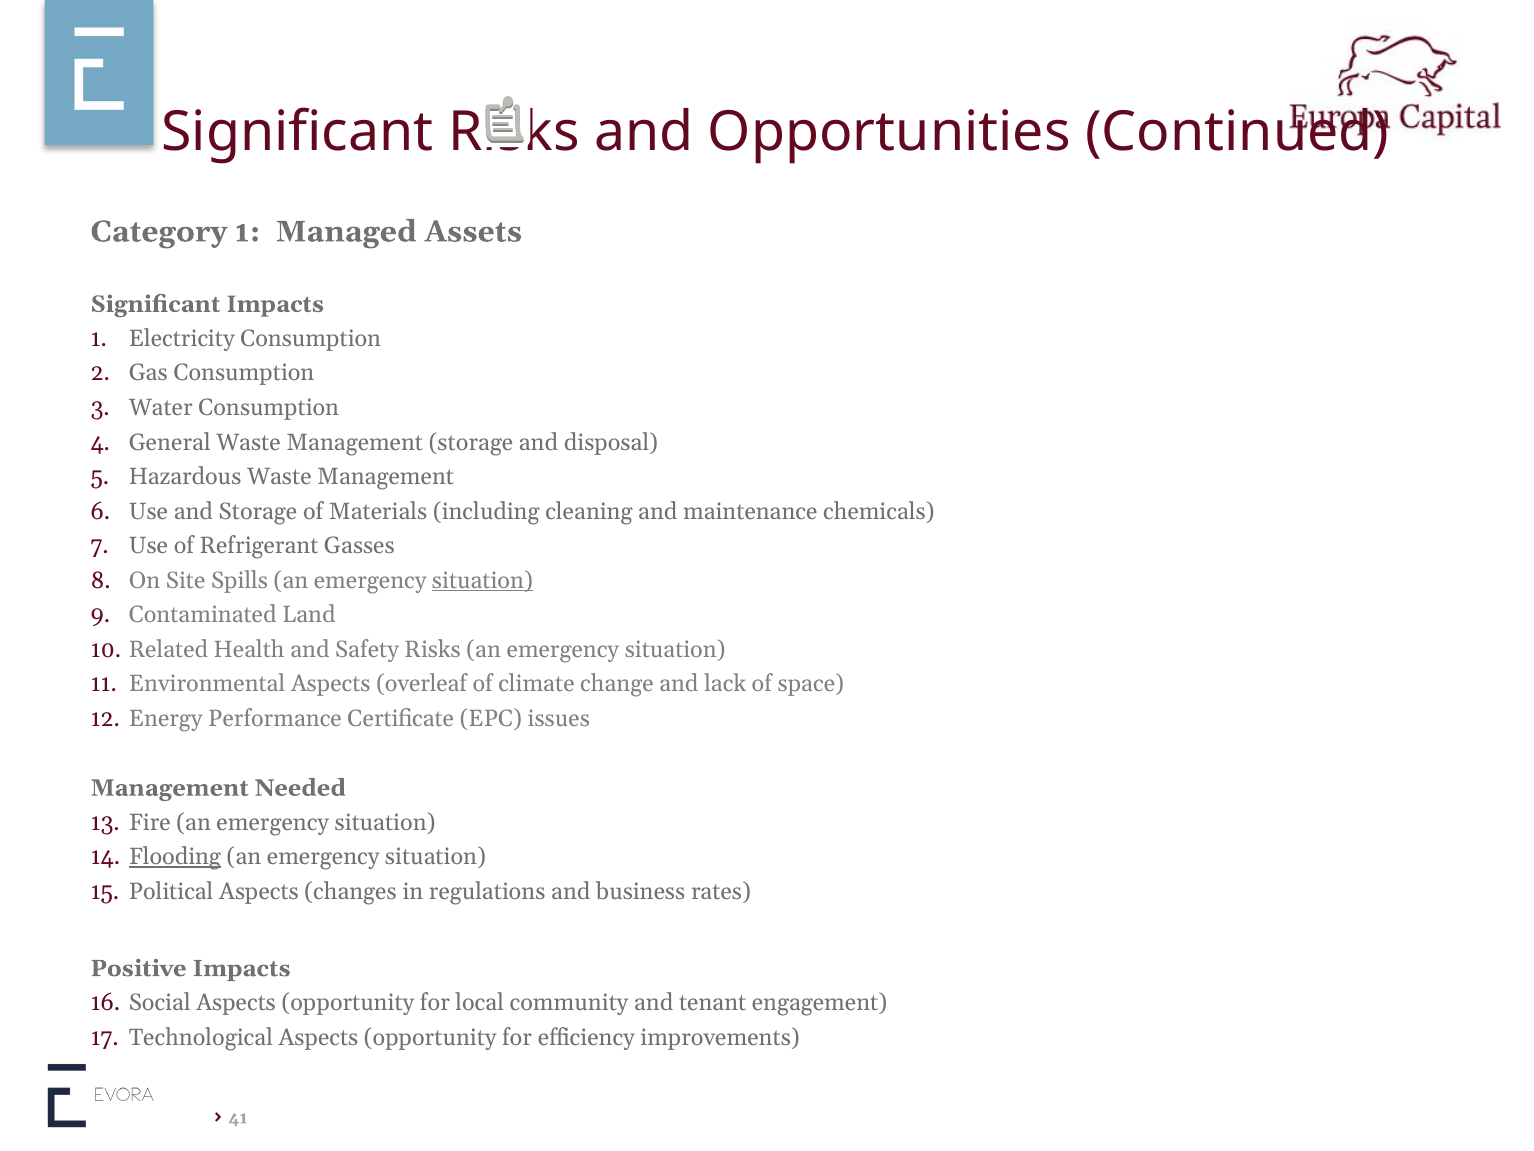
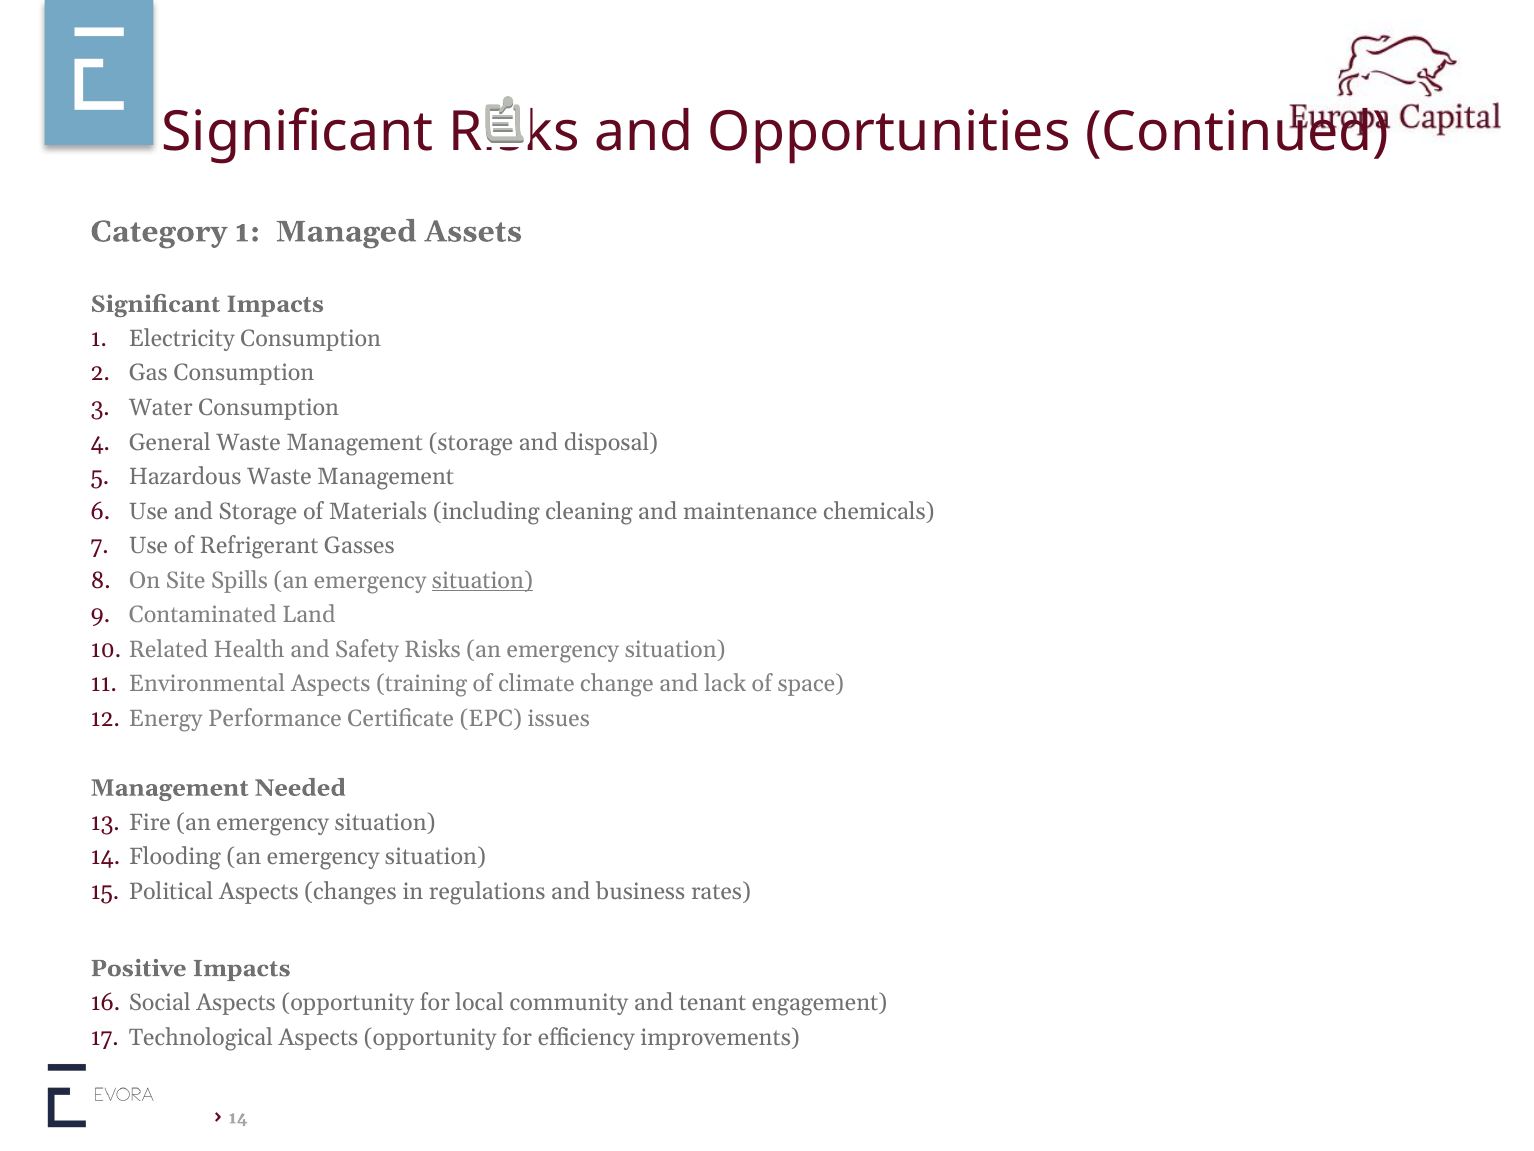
overleaf: overleaf -> training
Flooding underline: present -> none
41 at (238, 1117): 41 -> 14
